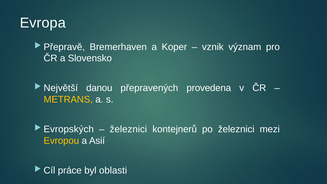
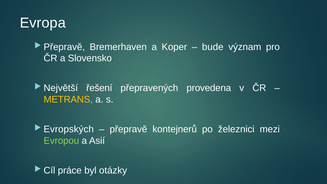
vznik: vznik -> bude
danou: danou -> řešení
železnici at (128, 129): železnici -> přepravě
Evropou colour: yellow -> light green
oblasti: oblasti -> otázky
